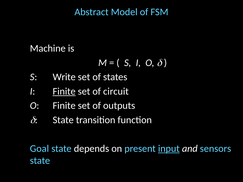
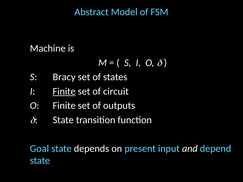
Write: Write -> Bracy
input underline: present -> none
sensors: sensors -> depend
